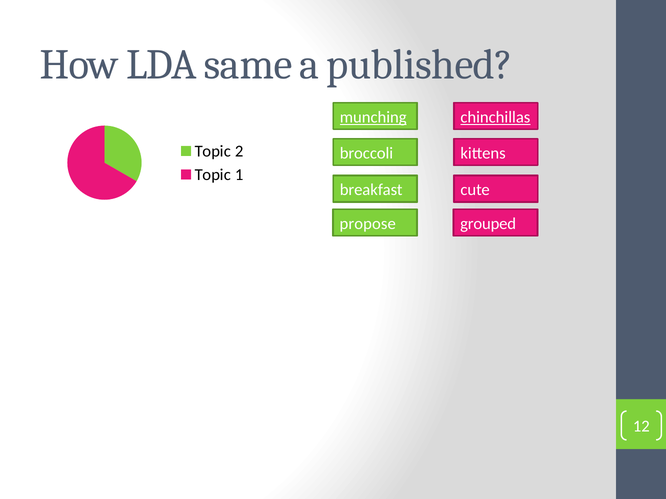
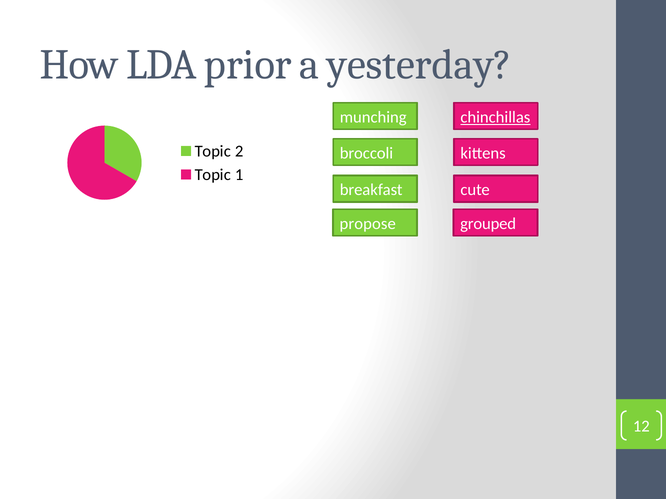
same: same -> prior
published: published -> yesterday
munching underline: present -> none
